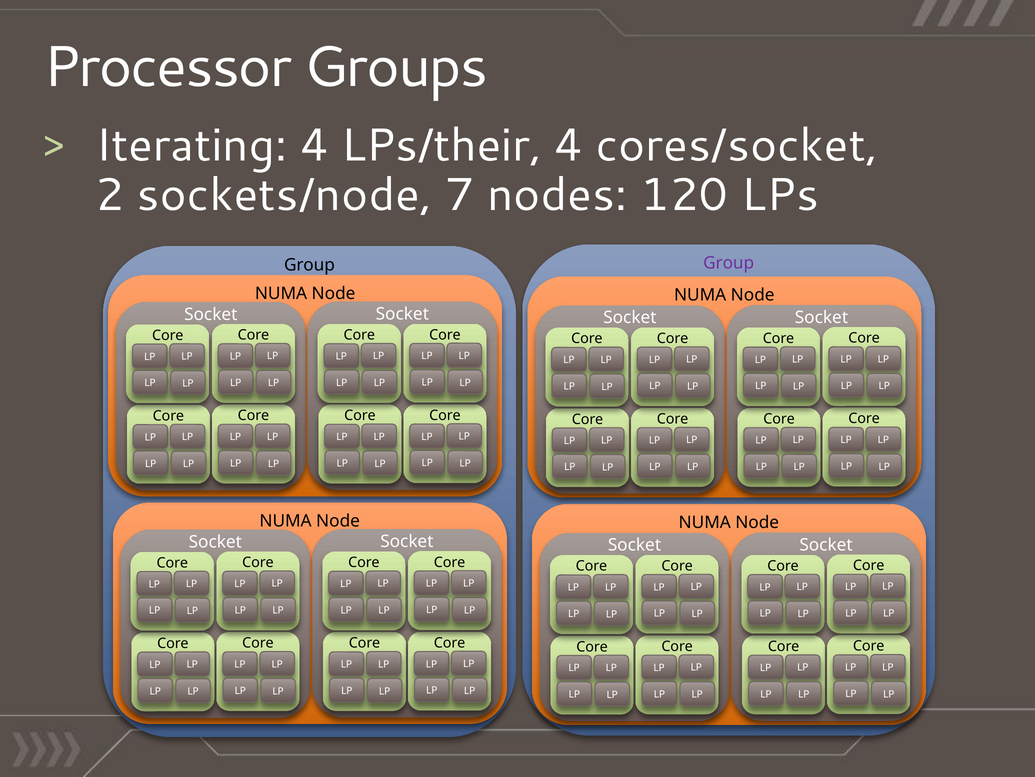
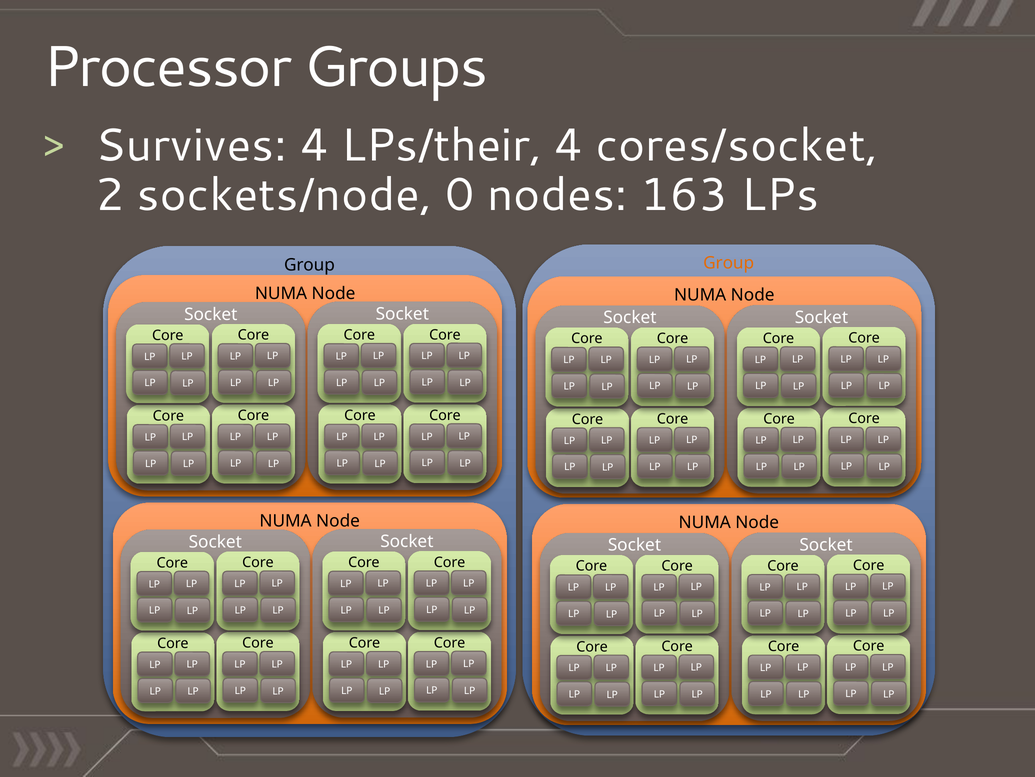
Iterating: Iterating -> Survives
7: 7 -> 0
120: 120 -> 163
Group at (729, 263) colour: purple -> orange
